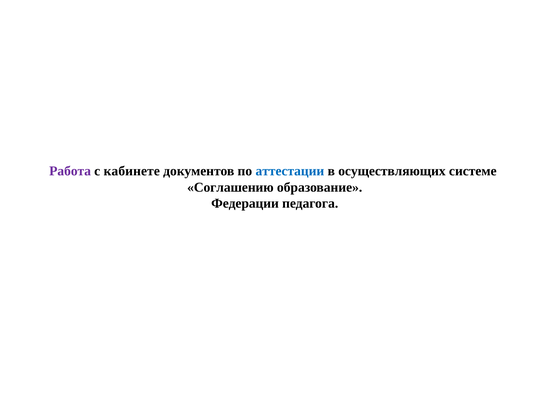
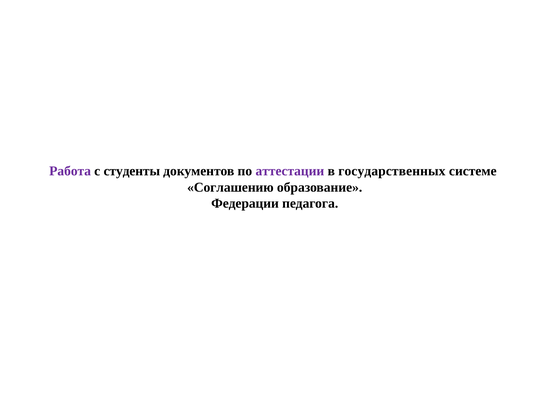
кабинете: кабинете -> студенты
аттестации colour: blue -> purple
осуществляющих: осуществляющих -> государственных
